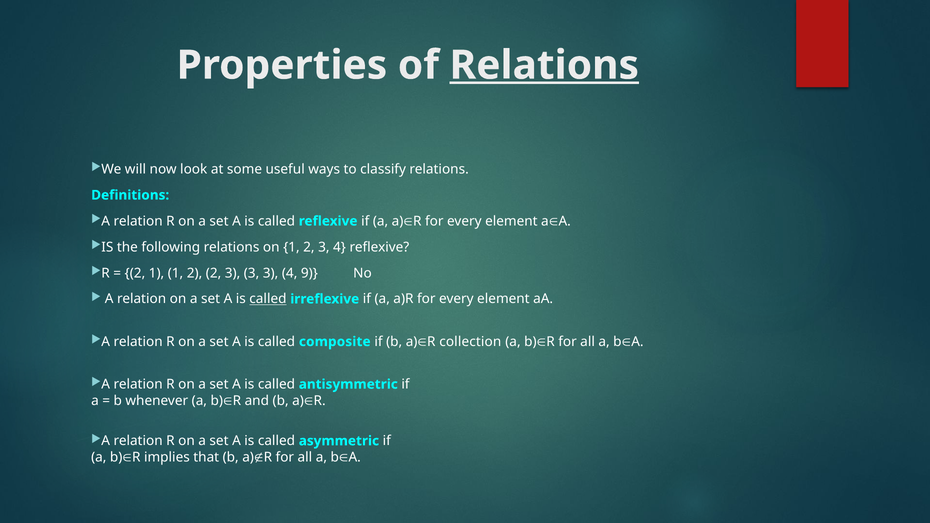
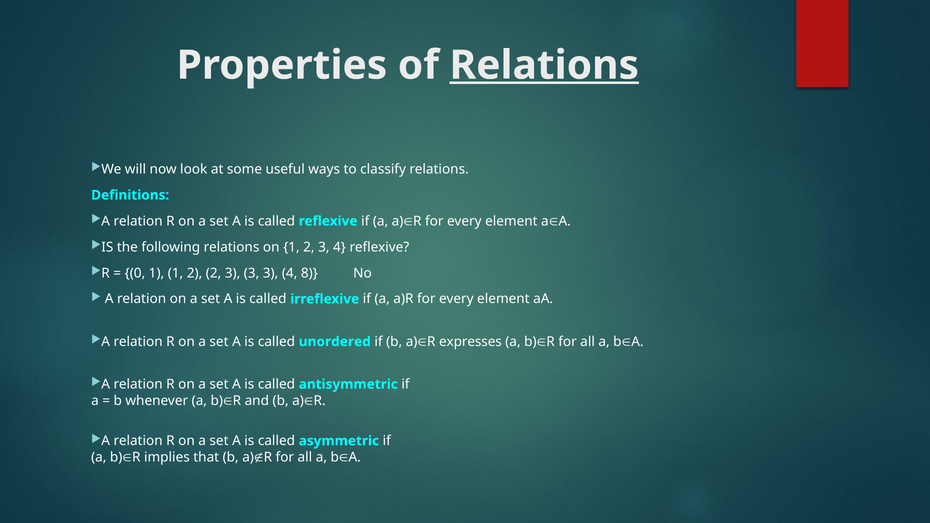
2 at (135, 273): 2 -> 0
9: 9 -> 8
called at (268, 299) underline: present -> none
composite: composite -> unordered
collection: collection -> expresses
